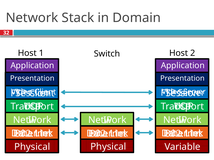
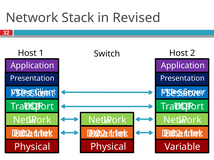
Domain: Domain -> Revised
